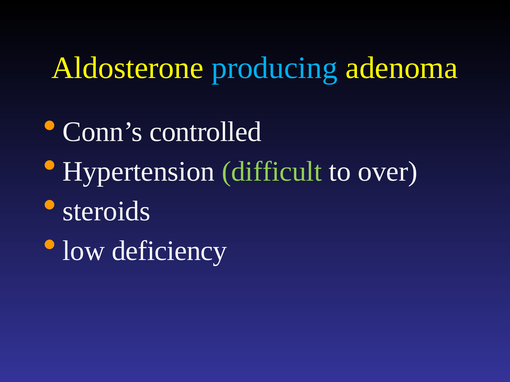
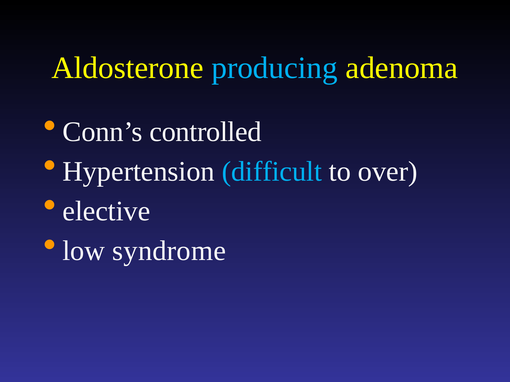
difficult colour: light green -> light blue
steroids: steroids -> elective
deficiency: deficiency -> syndrome
